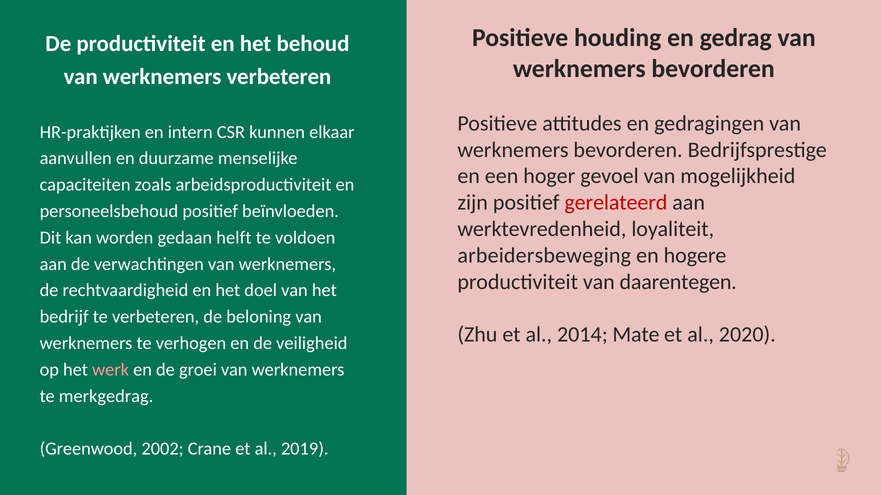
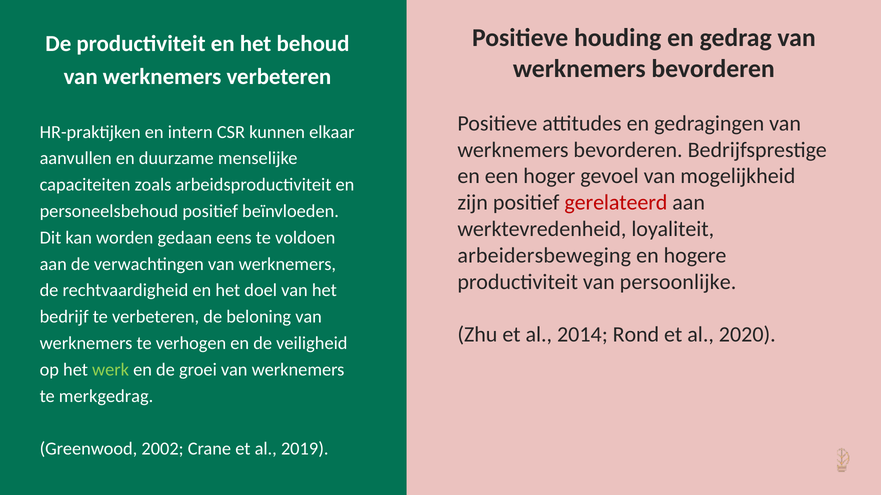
helft: helft -> eens
daarentegen: daarentegen -> persoonlijke
Mate: Mate -> Rond
werk colour: pink -> light green
